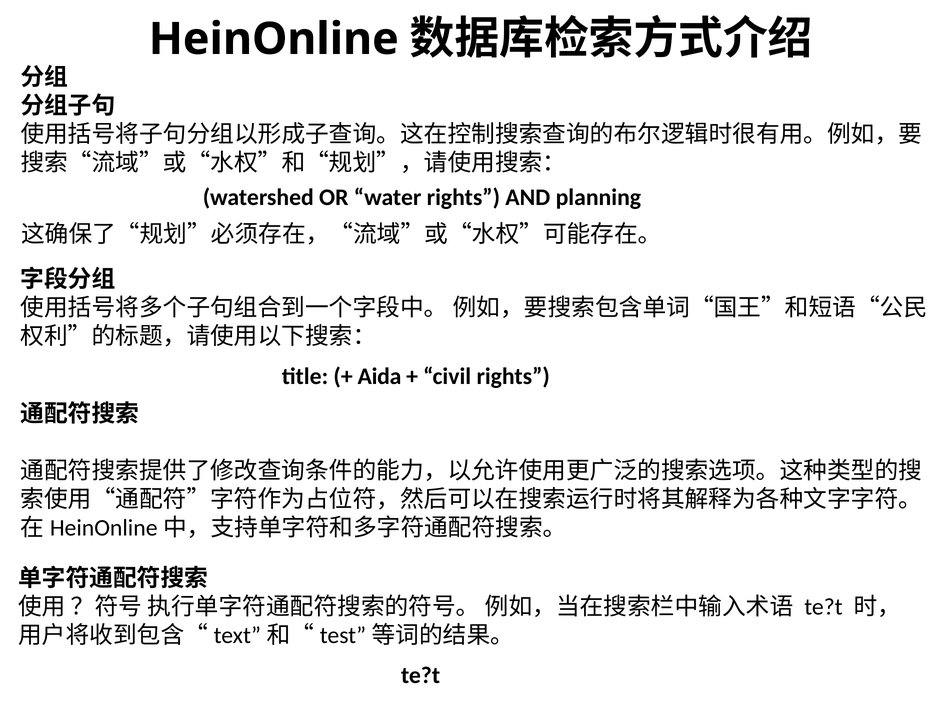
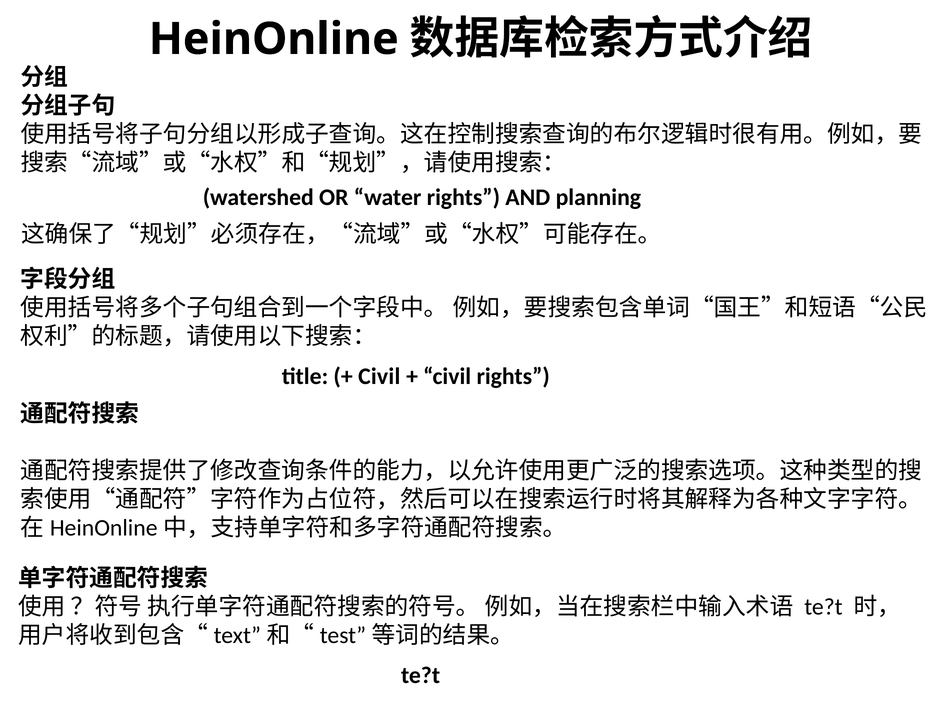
Aida at (379, 376): Aida -> Civil
